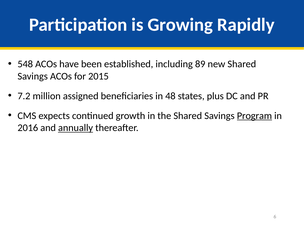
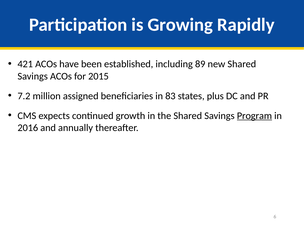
548: 548 -> 421
48: 48 -> 83
annually underline: present -> none
